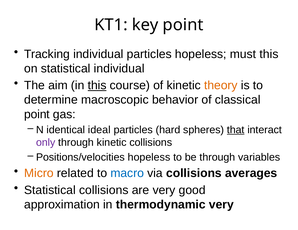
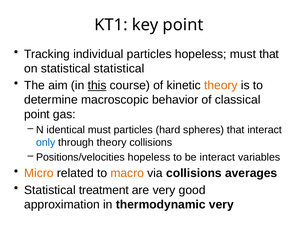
must this: this -> that
statistical individual: individual -> statistical
identical ideal: ideal -> must
that at (236, 130) underline: present -> none
only colour: purple -> blue
through kinetic: kinetic -> theory
be through: through -> interact
macro colour: blue -> orange
Statistical collisions: collisions -> treatment
